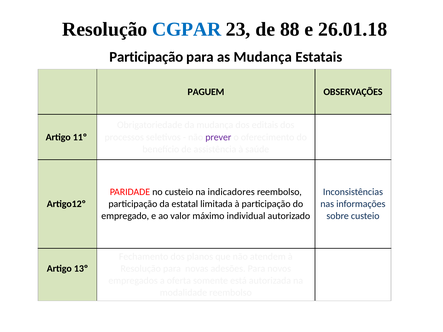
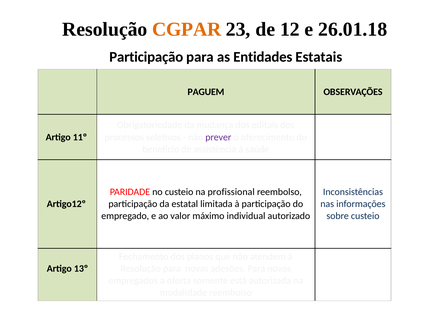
CGPAR colour: blue -> orange
88: 88 -> 12
as Mudança: Mudança -> Entidades
indicadores: indicadores -> profissional
